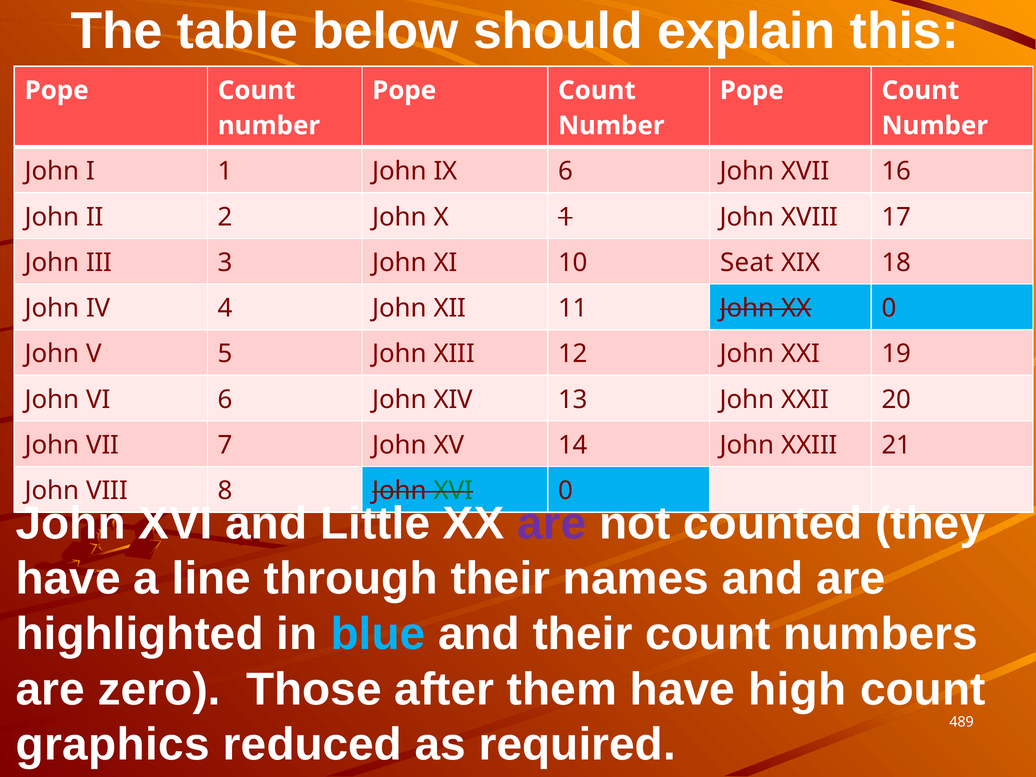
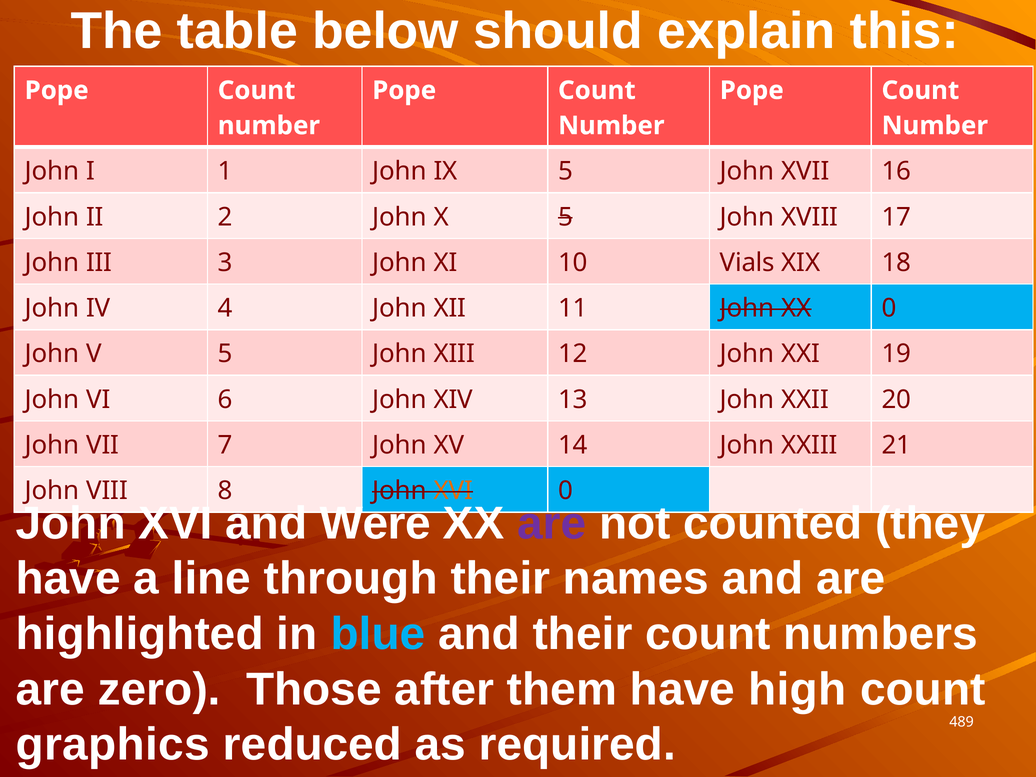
IX 6: 6 -> 5
X 1: 1 -> 5
Seat: Seat -> Vials
XVI at (453, 491) colour: green -> orange
Little: Little -> Were
